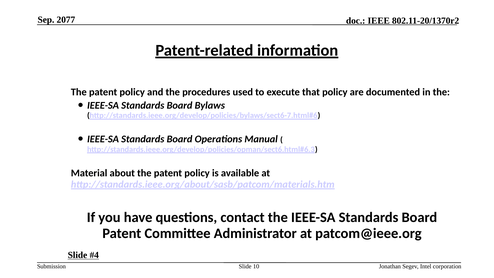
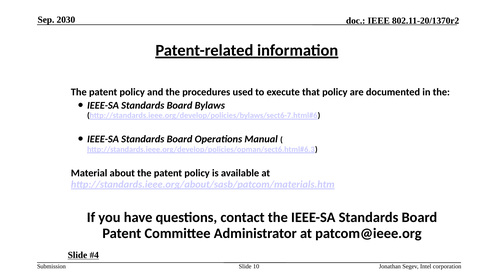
2077: 2077 -> 2030
